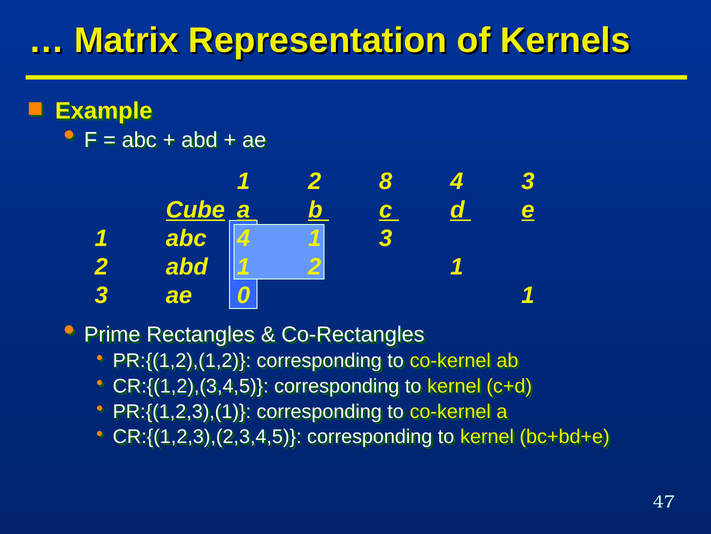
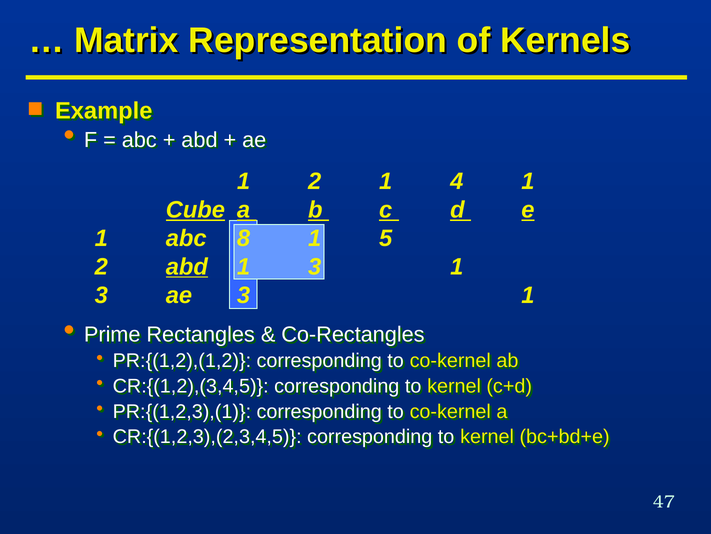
2 8: 8 -> 1
4 3: 3 -> 1
abc 4: 4 -> 8
3 at (386, 238): 3 -> 5
abd at (187, 266) underline: none -> present
2 at (315, 266): 2 -> 3
ae 0: 0 -> 3
